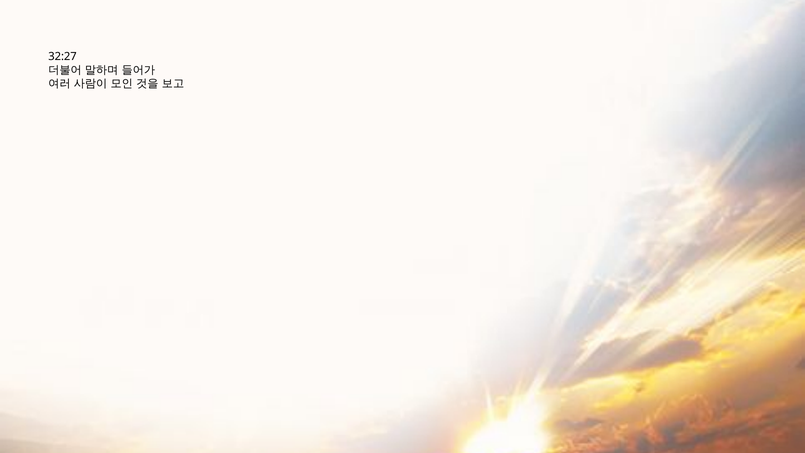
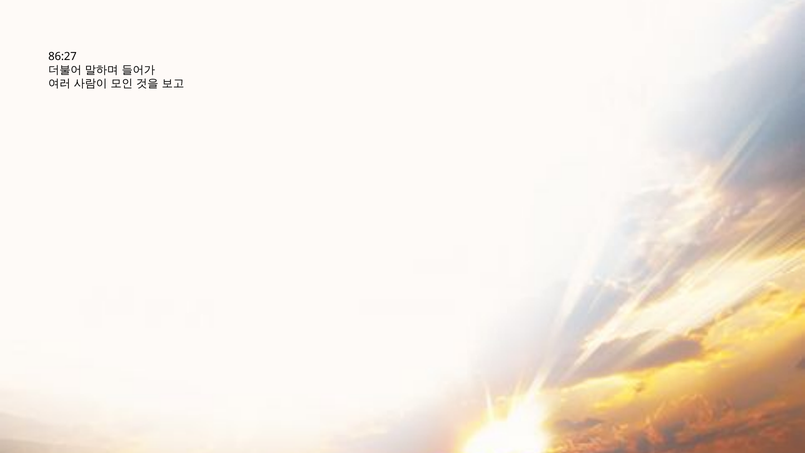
32:27: 32:27 -> 86:27
